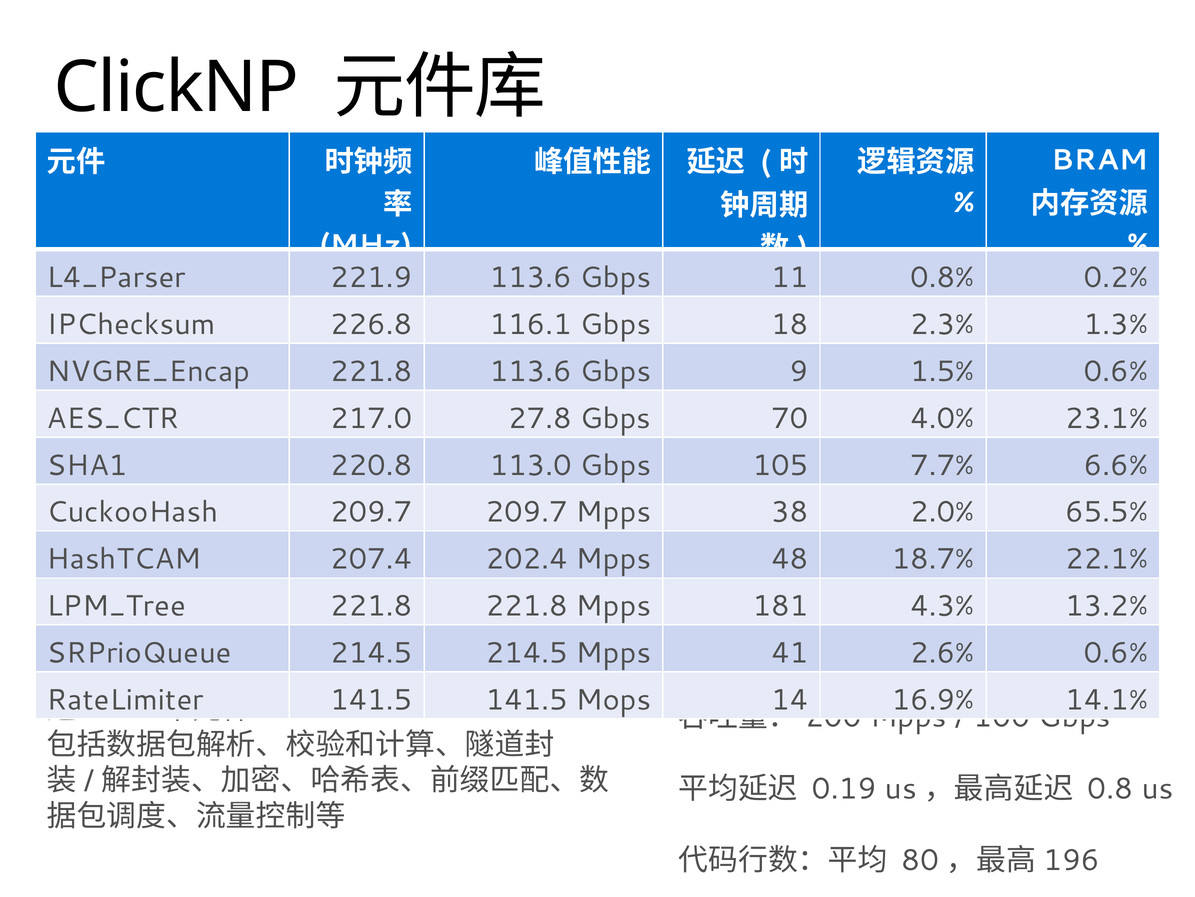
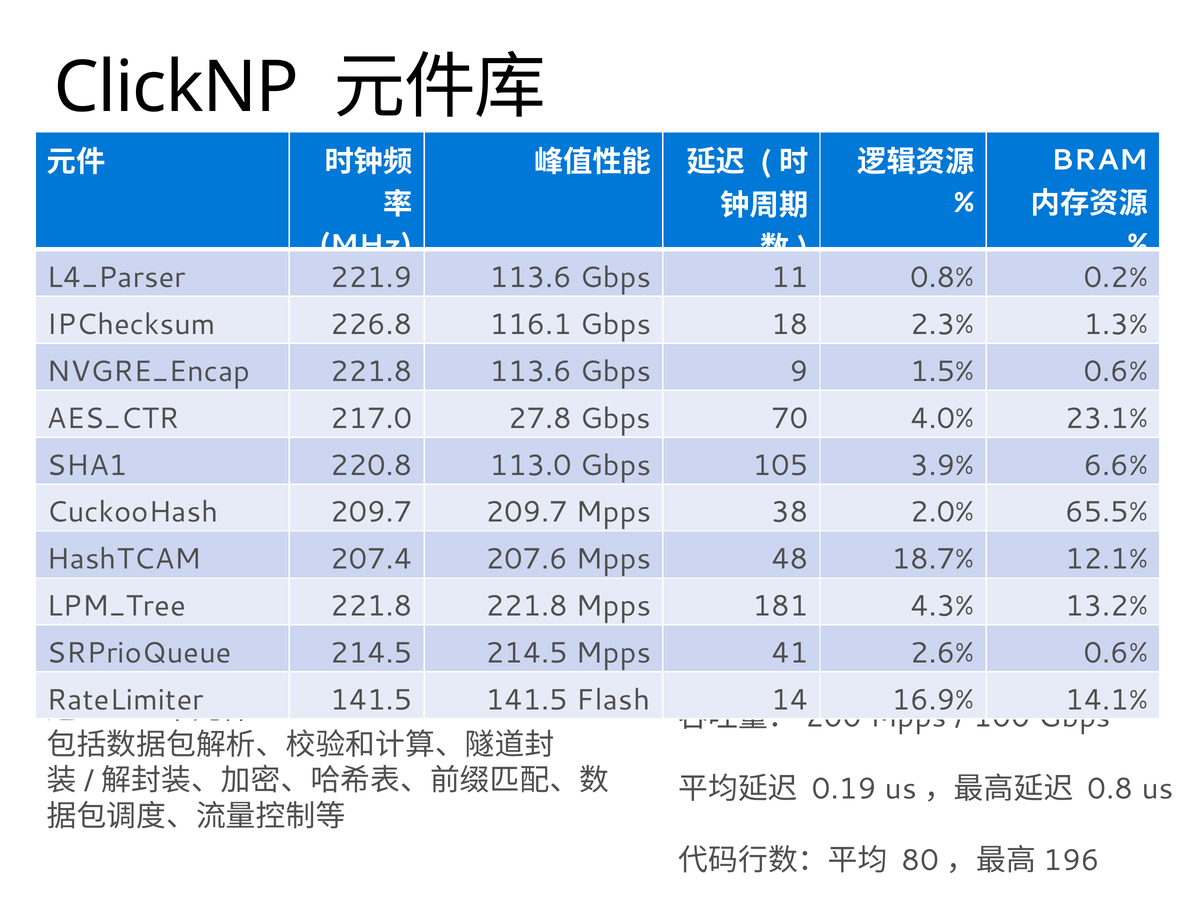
7.7%: 7.7% -> 3.9%
202.4: 202.4 -> 207.6
22.1%: 22.1% -> 12.1%
Mops: Mops -> Flash
